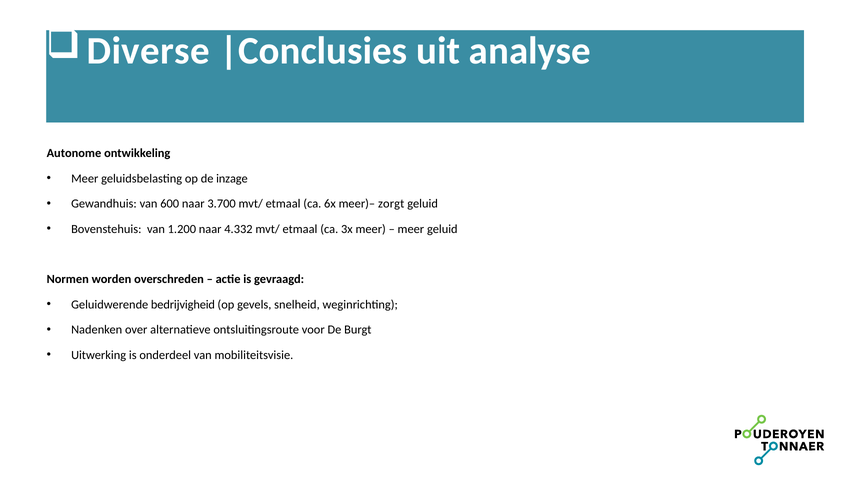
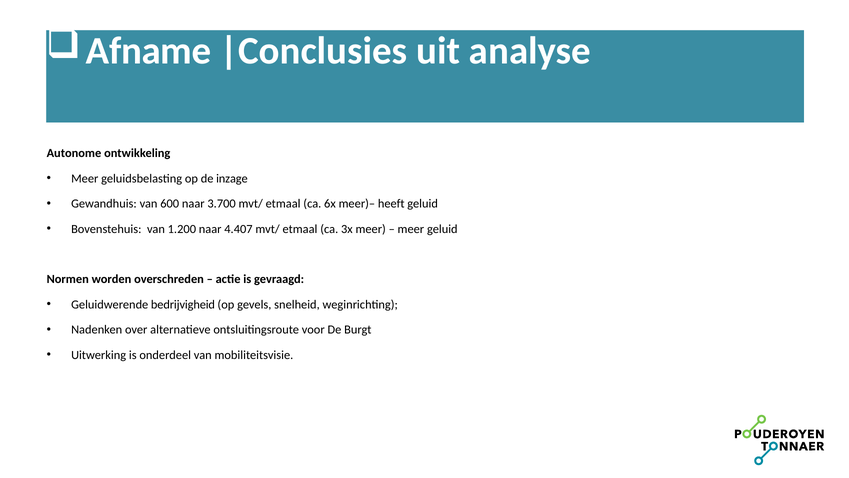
Diverse: Diverse -> Afname
zorgt: zorgt -> heeft
4.332: 4.332 -> 4.407
